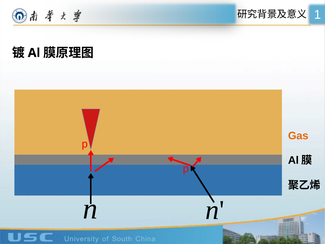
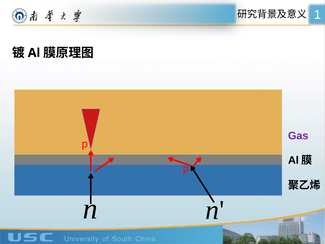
Gas colour: orange -> purple
